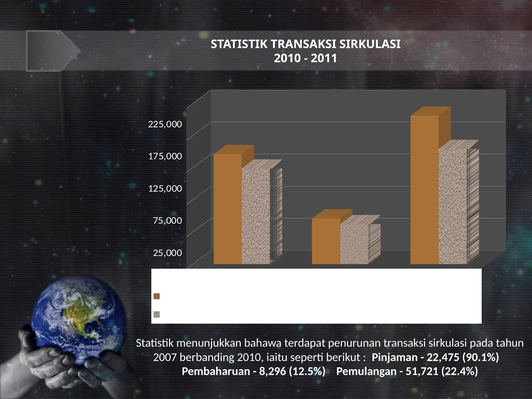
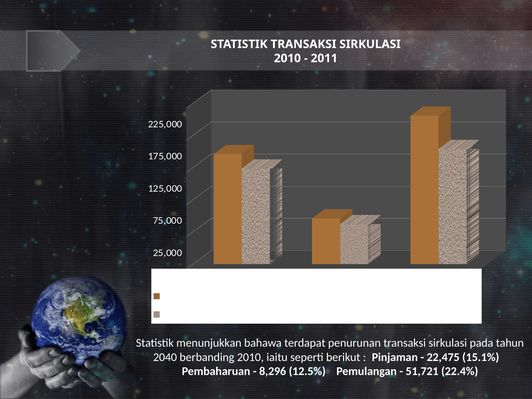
2007: 2007 -> 2040
90.1%: 90.1% -> 15.1%
